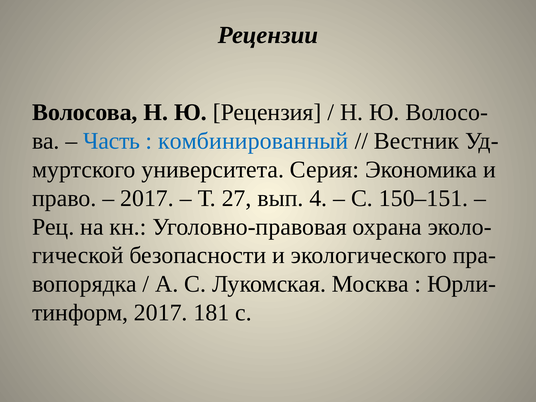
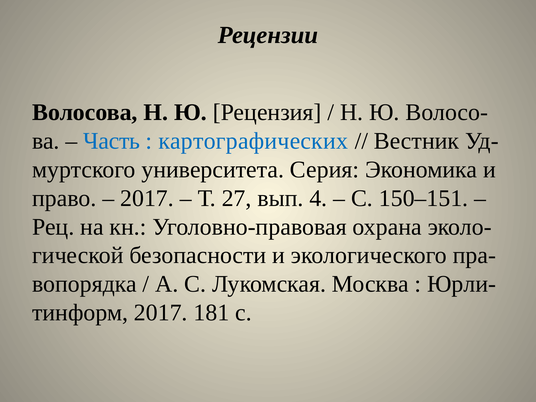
комбинированный: комбинированный -> картографических
